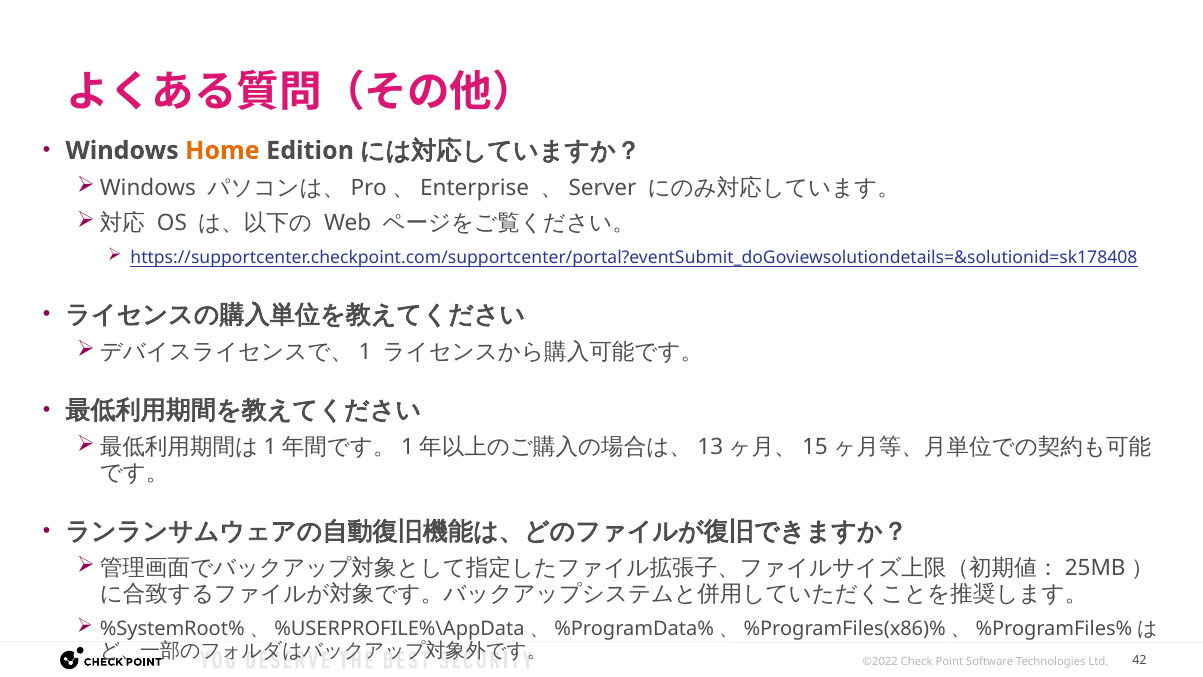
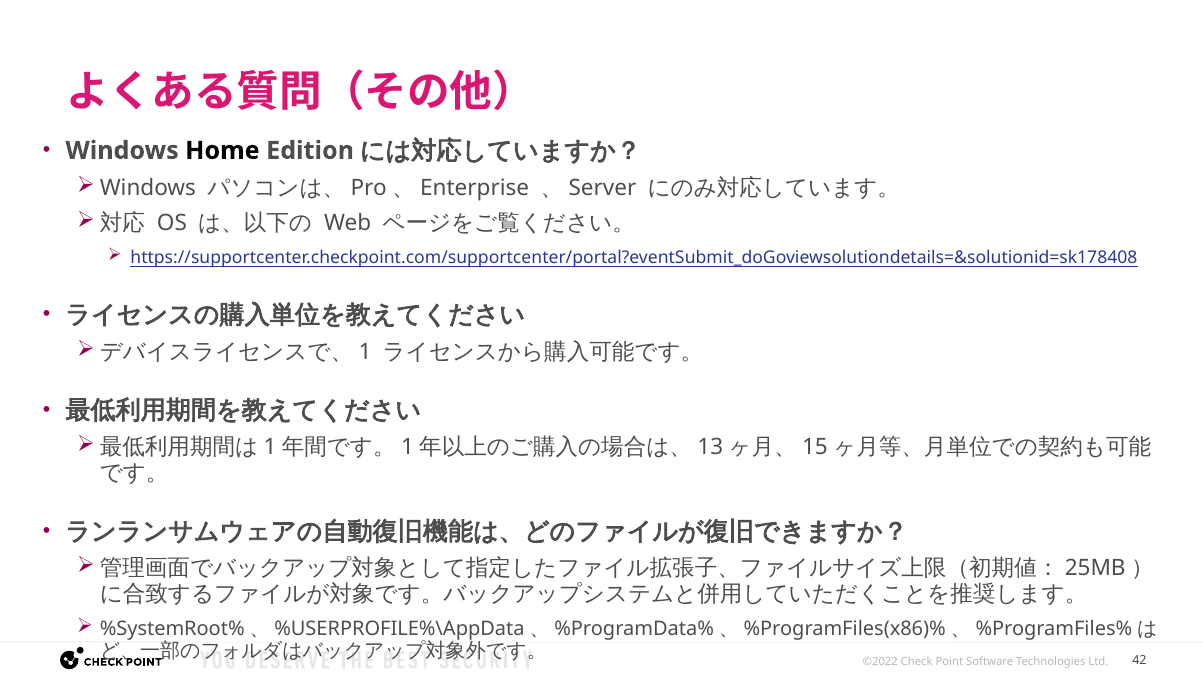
Home colour: orange -> black
